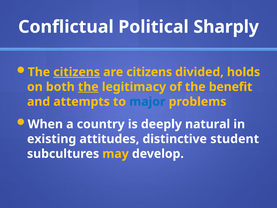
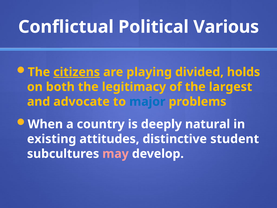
Sharply: Sharply -> Various
are citizens: citizens -> playing
the at (88, 87) underline: present -> none
benefit: benefit -> largest
attempts: attempts -> advocate
may colour: yellow -> pink
